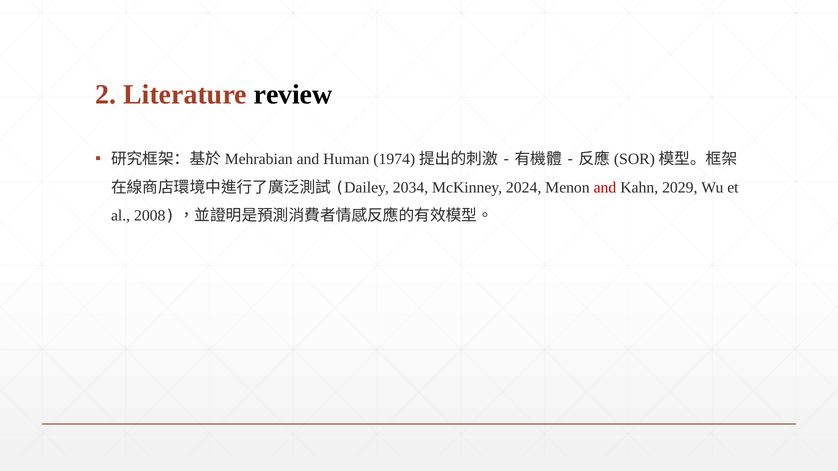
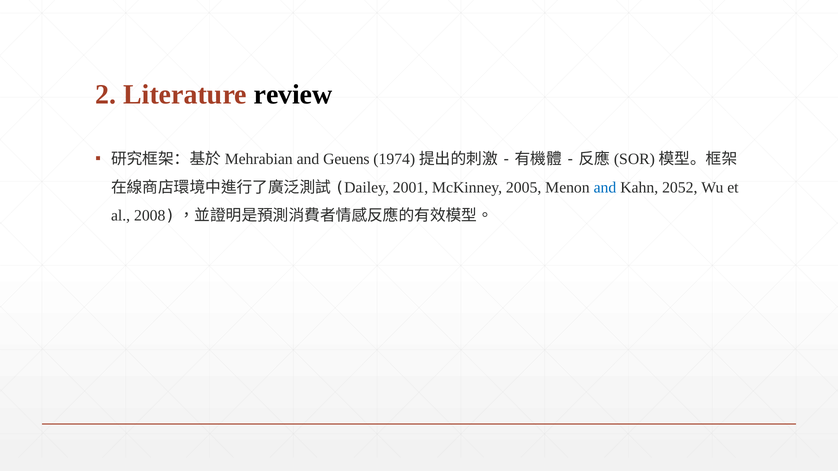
Human: Human -> Geuens
2034: 2034 -> 2001
2024: 2024 -> 2005
and at (605, 188) colour: red -> blue
2029: 2029 -> 2052
